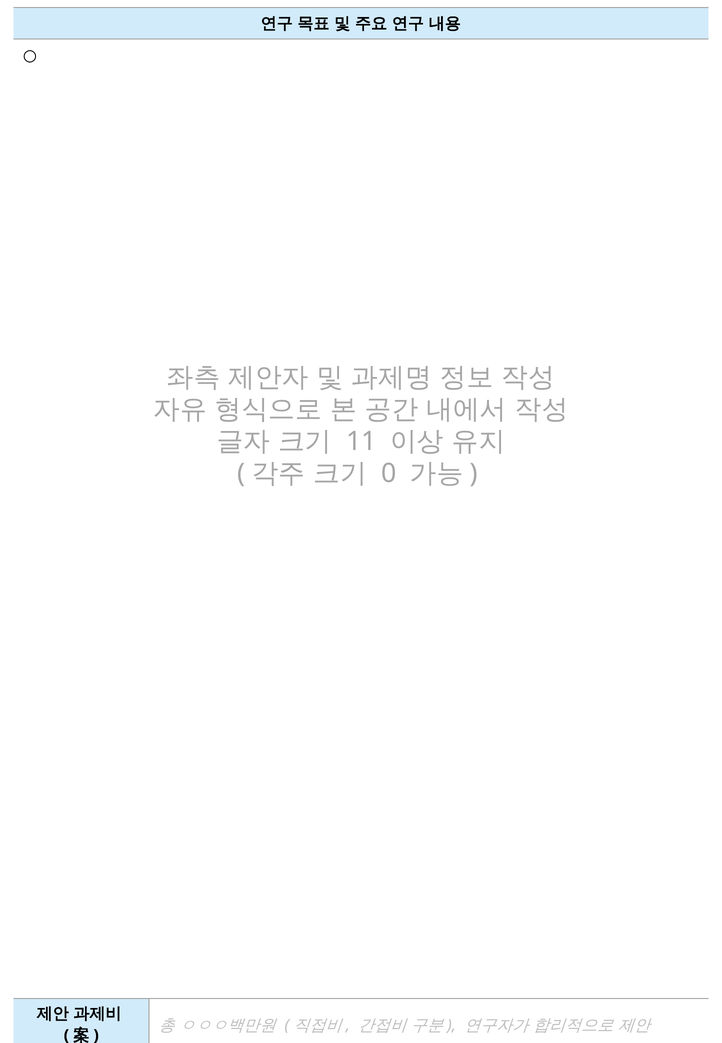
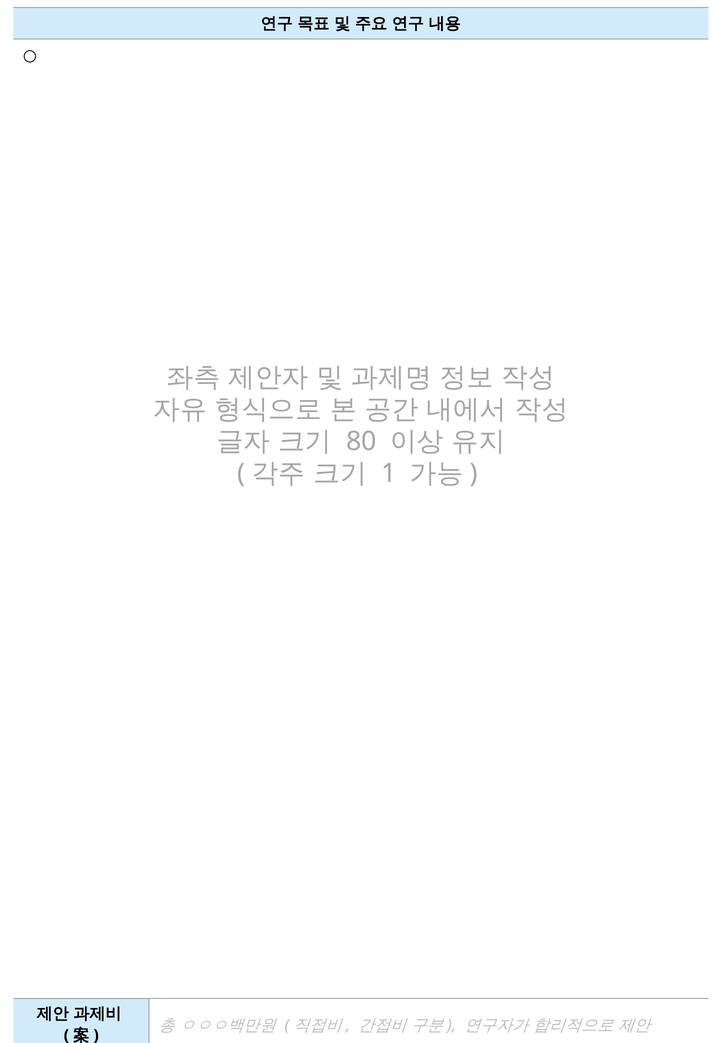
11: 11 -> 80
0: 0 -> 1
